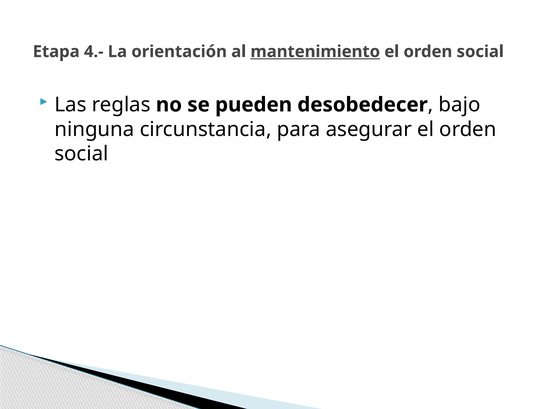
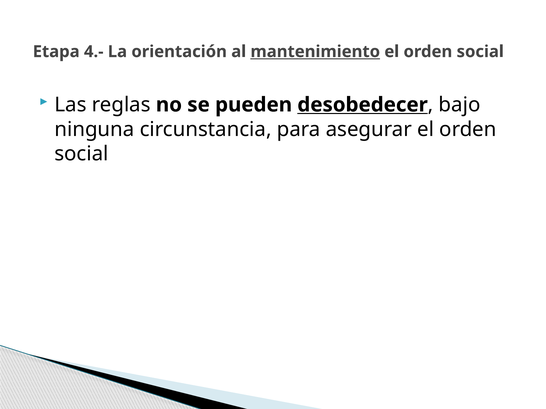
desobedecer underline: none -> present
